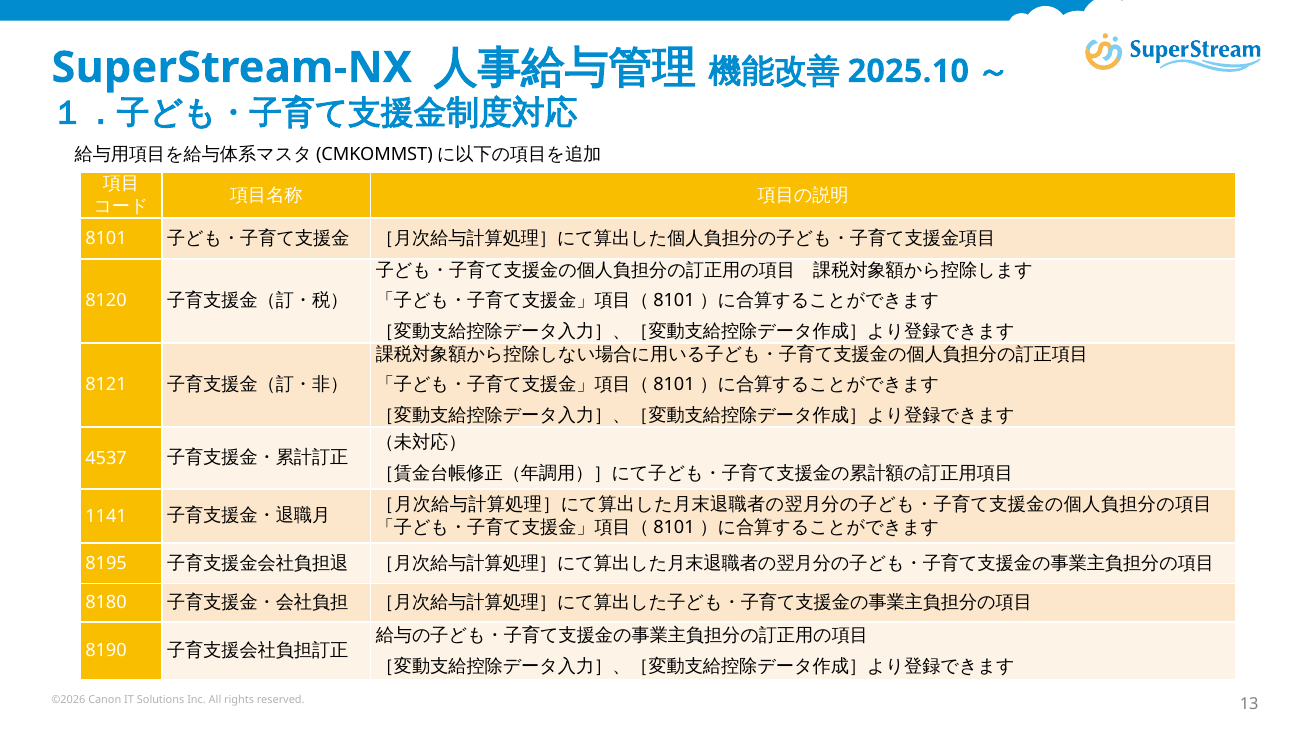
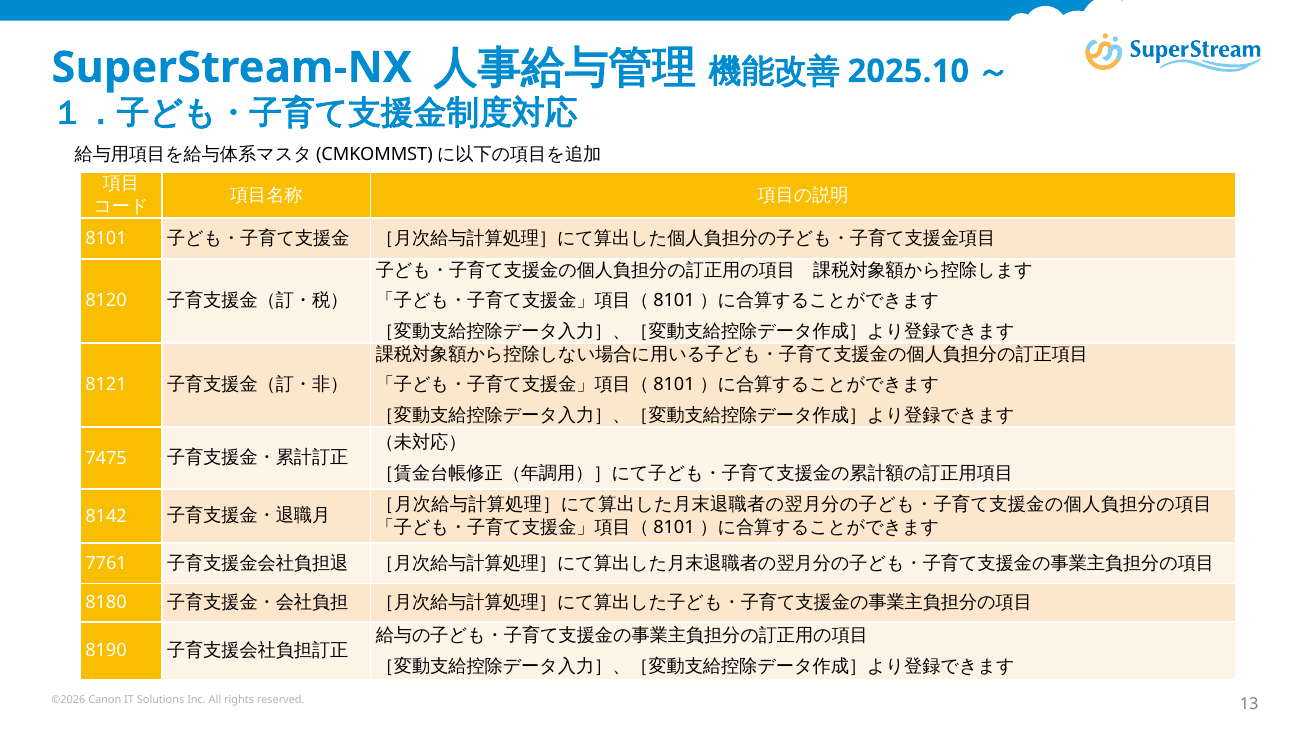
4537: 4537 -> 7475
1141: 1141 -> 8142
8195: 8195 -> 7761
